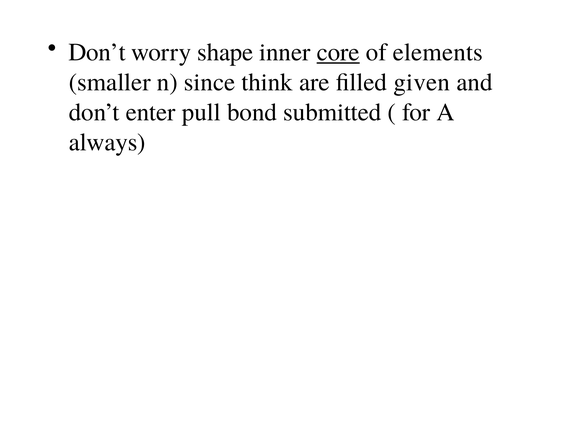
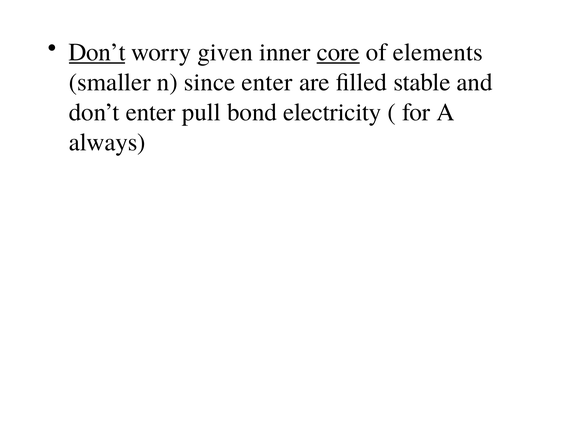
Don’t at (97, 52) underline: none -> present
shape: shape -> given
since think: think -> enter
given: given -> stable
submitted: submitted -> electricity
